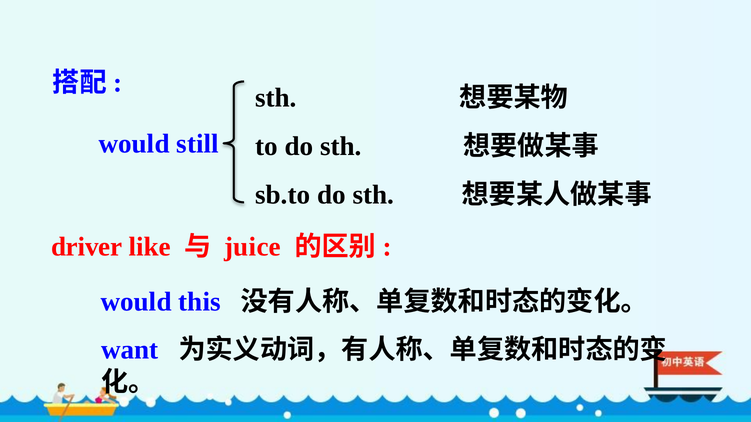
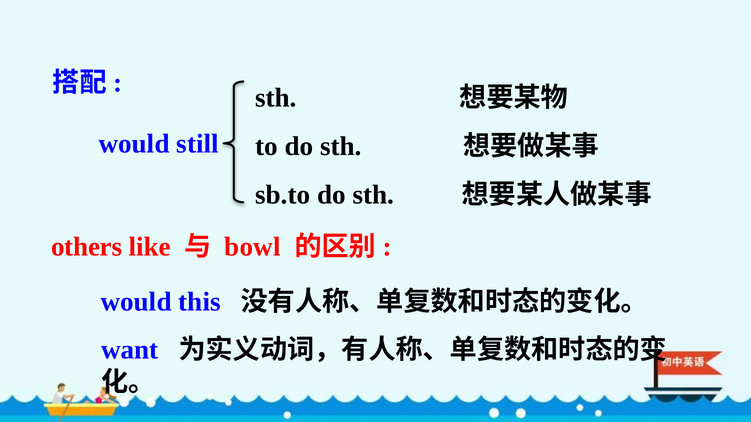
driver: driver -> others
juice: juice -> bowl
